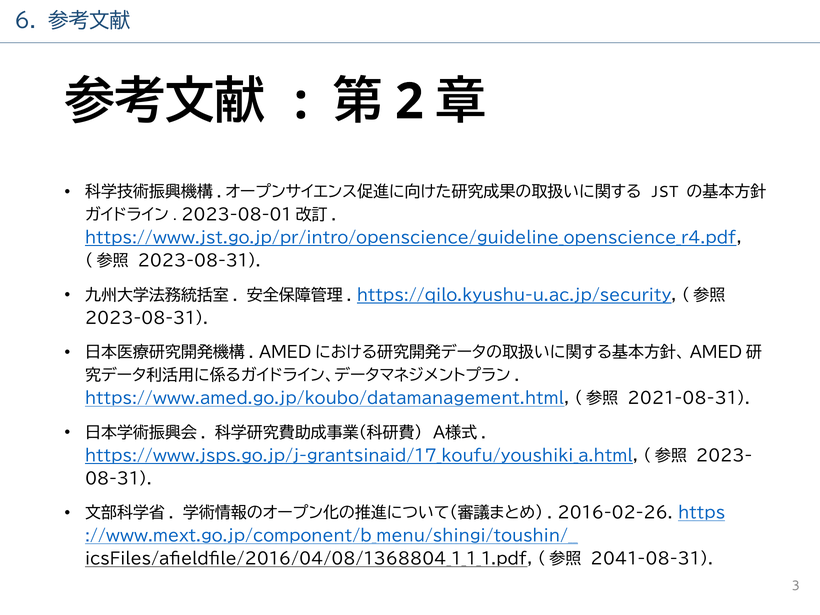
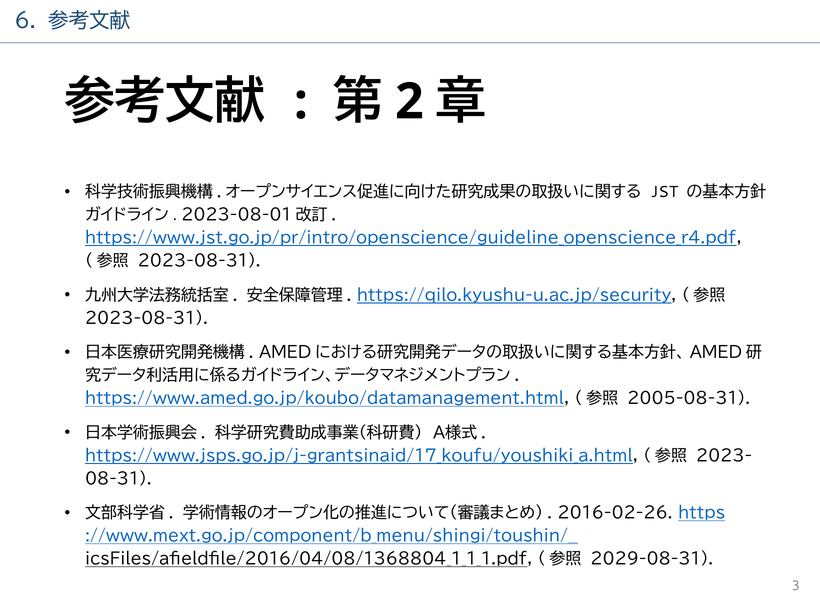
2021-08-31: 2021-08-31 -> 2005-08-31
2041-08-31: 2041-08-31 -> 2029-08-31
